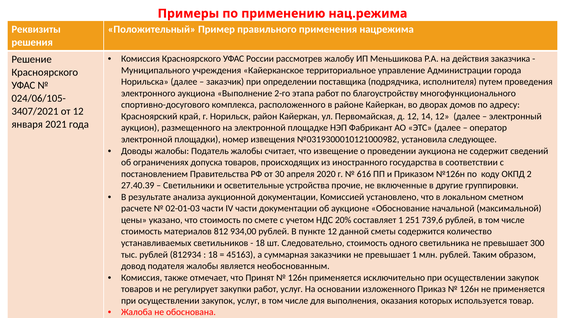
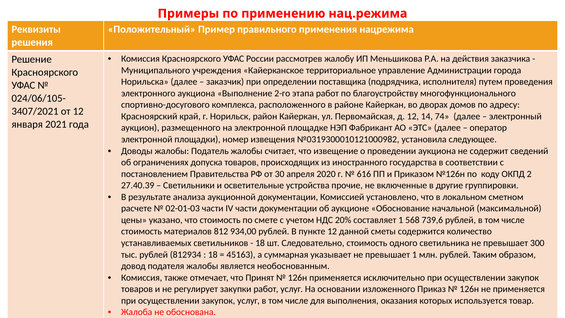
14 12: 12 -> 74
251: 251 -> 568
заказчики: заказчики -> указывает
